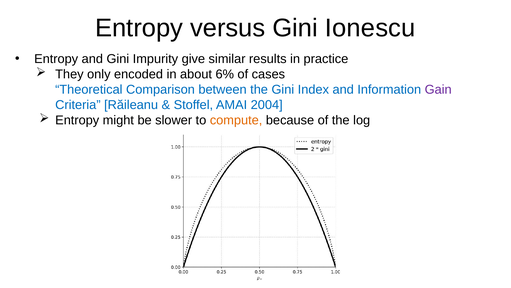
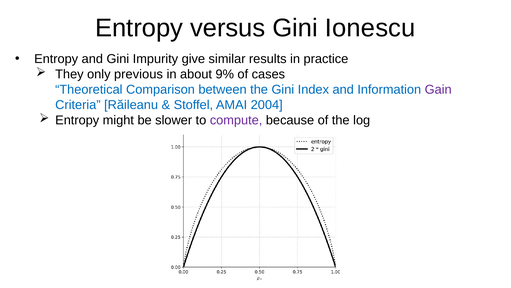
encoded: encoded -> previous
6%: 6% -> 9%
compute colour: orange -> purple
